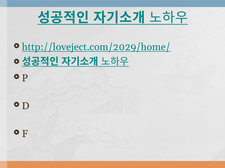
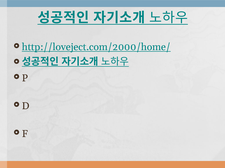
http://loveject.com/2029/home/: http://loveject.com/2029/home/ -> http://loveject.com/2000/home/
